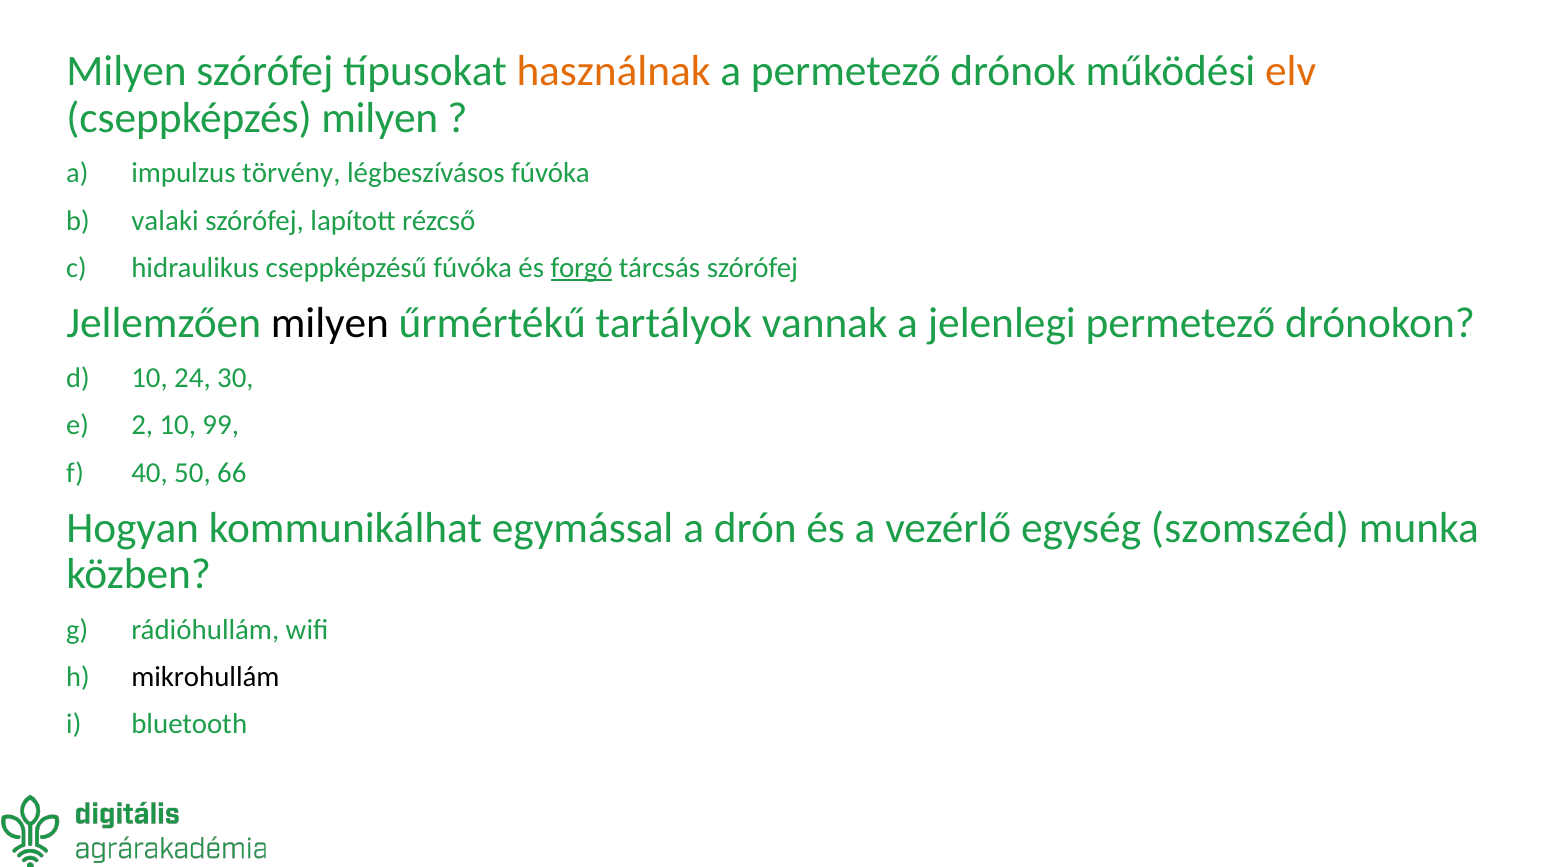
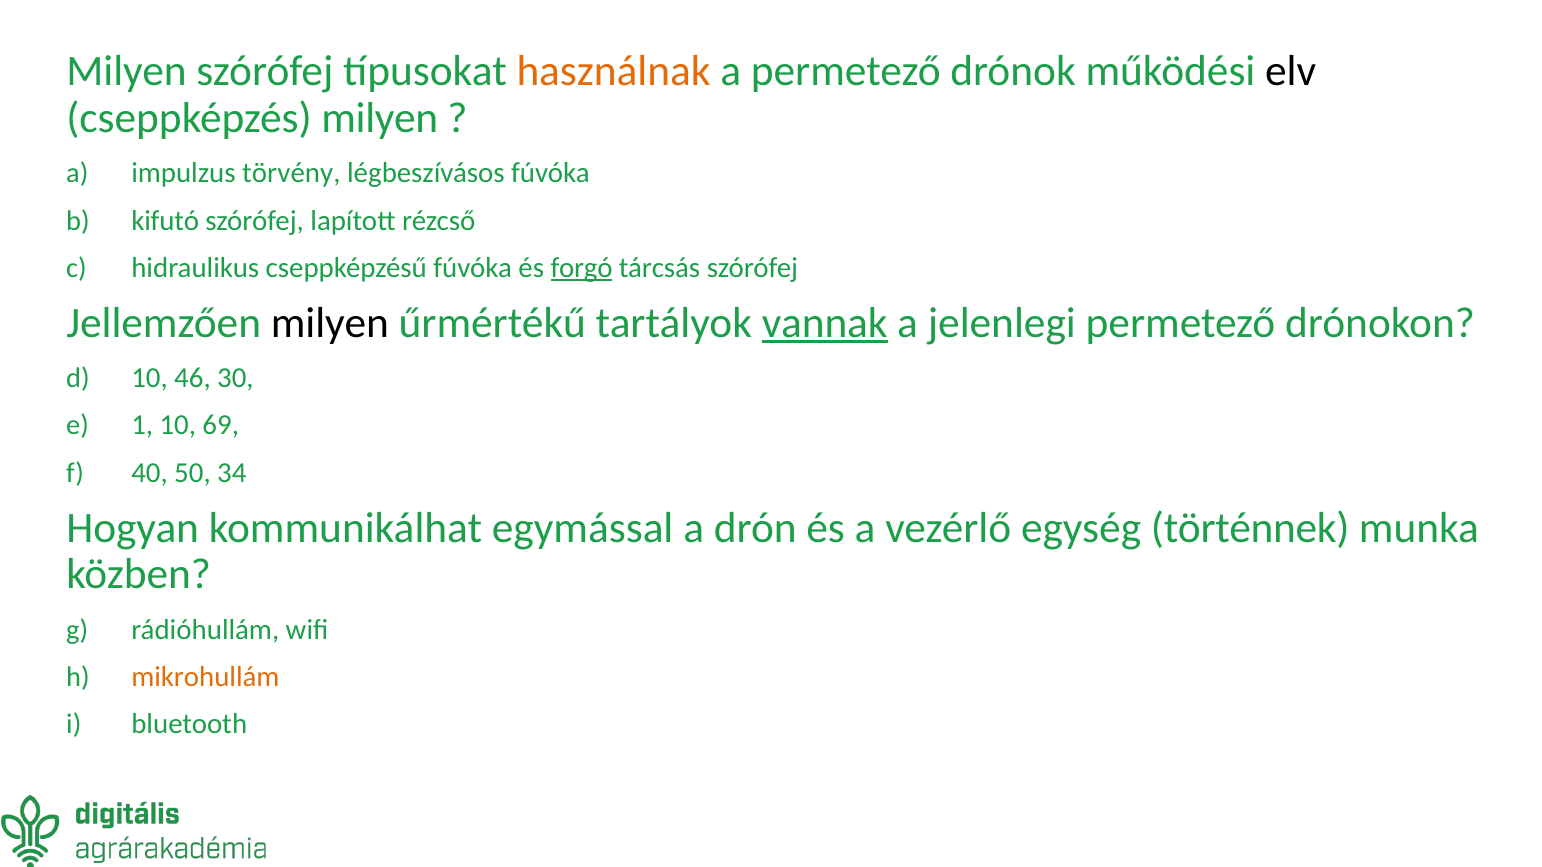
elv colour: orange -> black
valaki: valaki -> kifutó
vannak underline: none -> present
24: 24 -> 46
2: 2 -> 1
99: 99 -> 69
66: 66 -> 34
szomszéd: szomszéd -> történnek
mikrohullám colour: black -> orange
